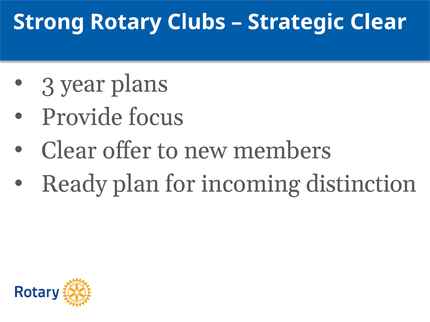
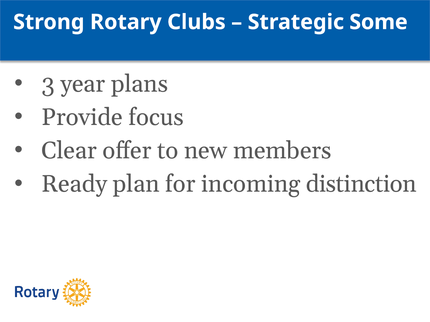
Strategic Clear: Clear -> Some
